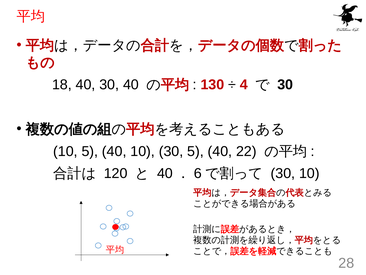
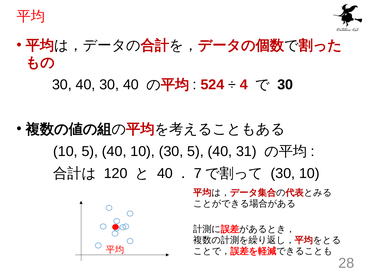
18 at (62, 85): 18 -> 30
130: 130 -> 524
22: 22 -> 31
6: 6 -> 7
